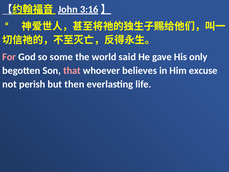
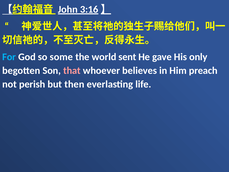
For colour: pink -> light blue
said: said -> sent
excuse: excuse -> preach
